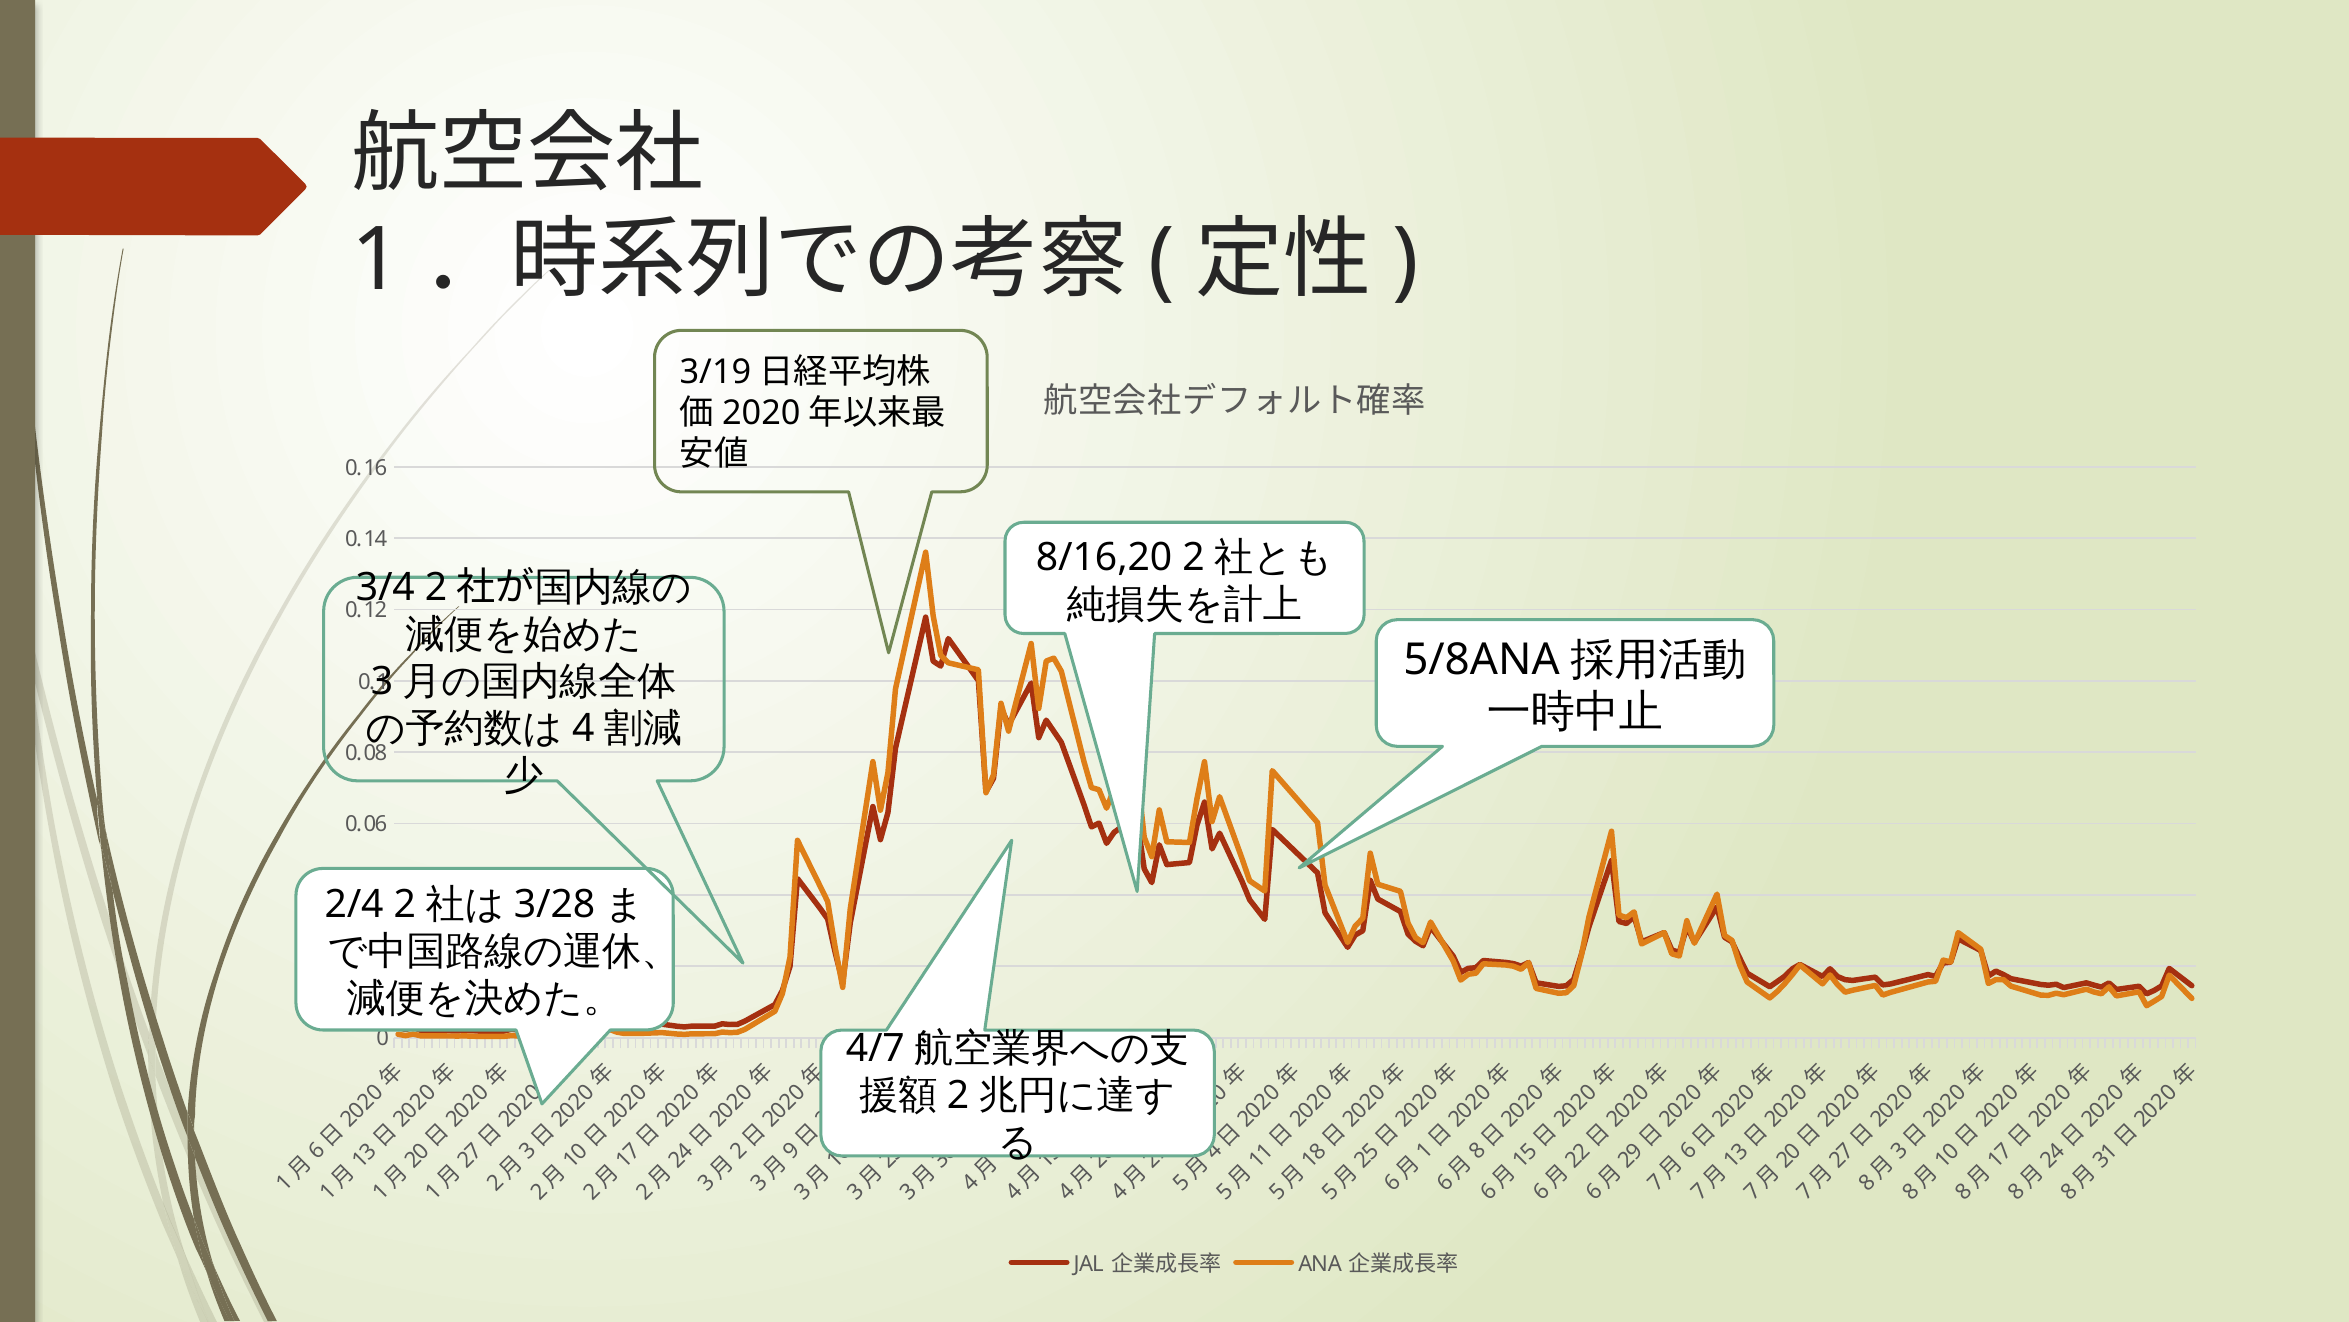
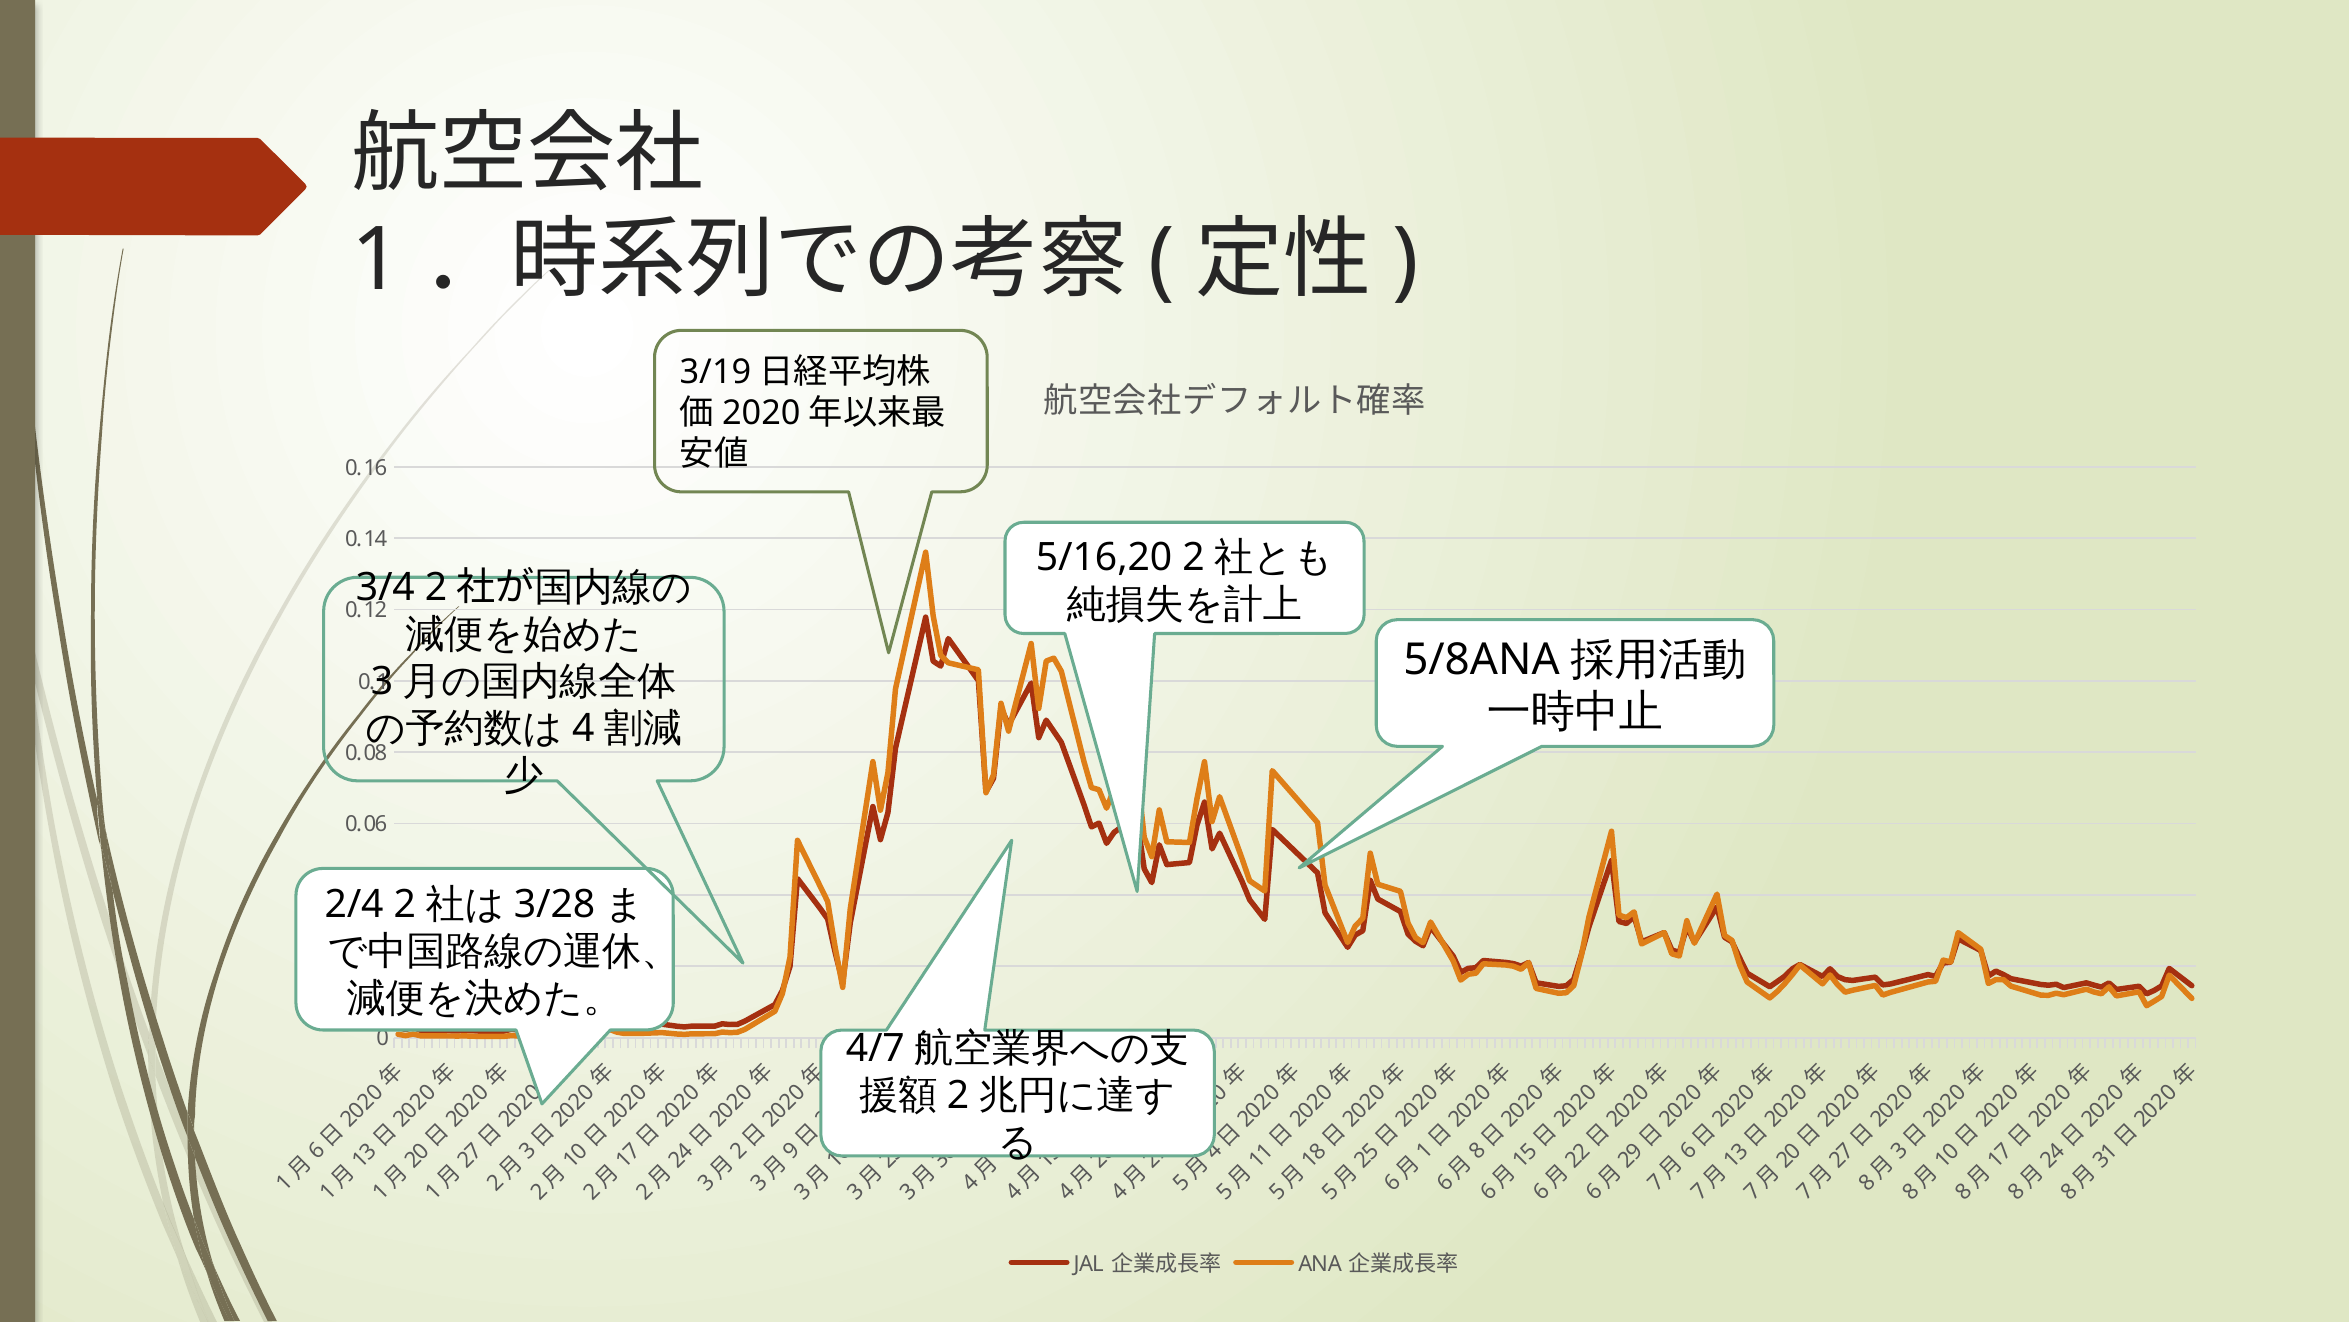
8/16,20: 8/16,20 -> 5/16,20
